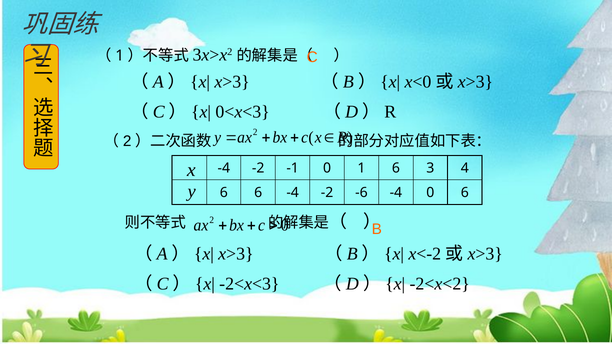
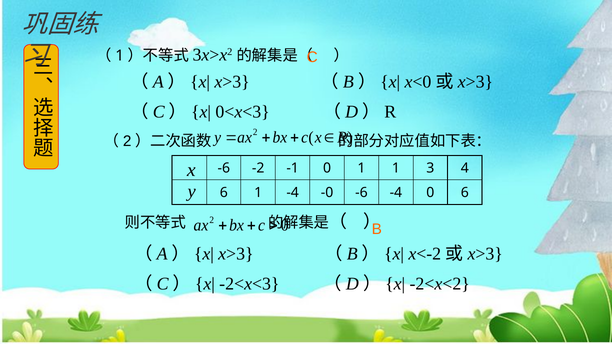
-4 at (224, 168): -4 -> -6
1 6: 6 -> 1
6 6: 6 -> 1
-2 at (327, 193): -2 -> -0
